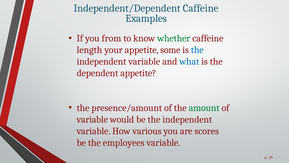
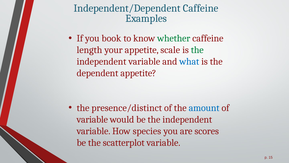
from: from -> book
some: some -> scale
the at (197, 50) colour: blue -> green
presence/amount: presence/amount -> presence/distinct
amount colour: green -> blue
various: various -> species
employees: employees -> scatterplot
